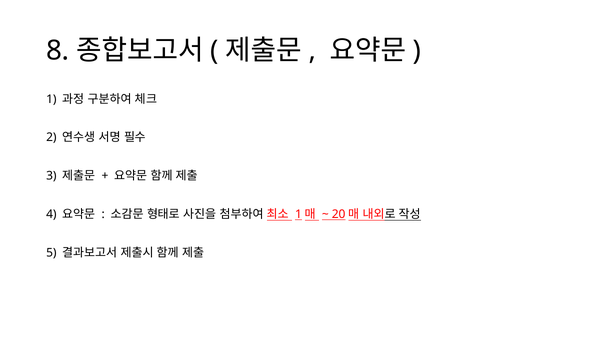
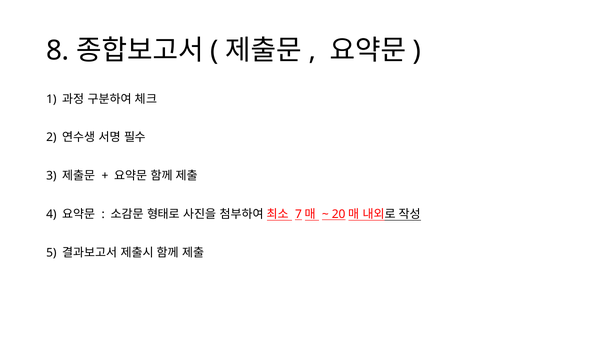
1 at (299, 215): 1 -> 7
